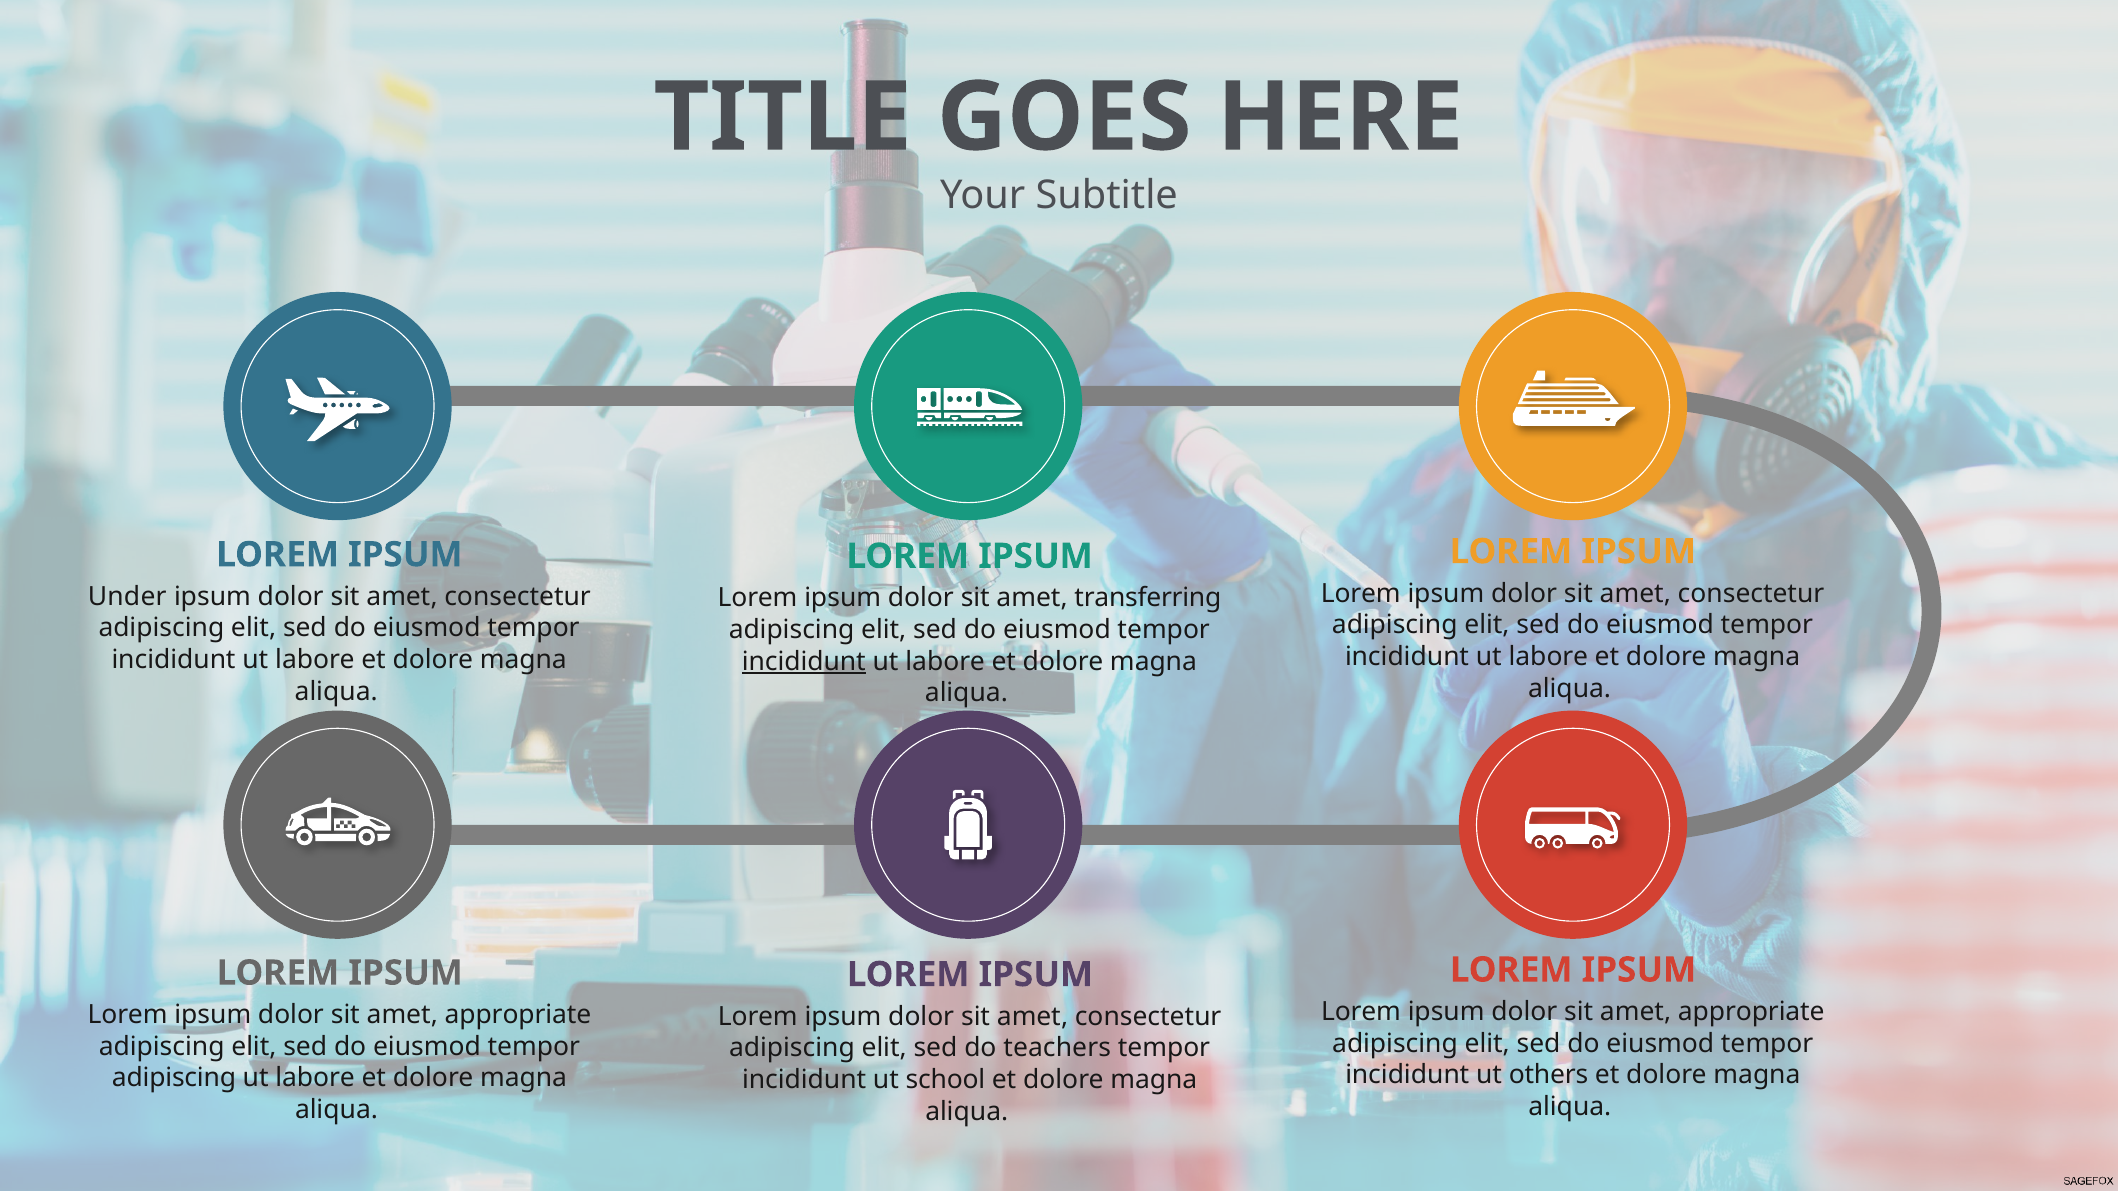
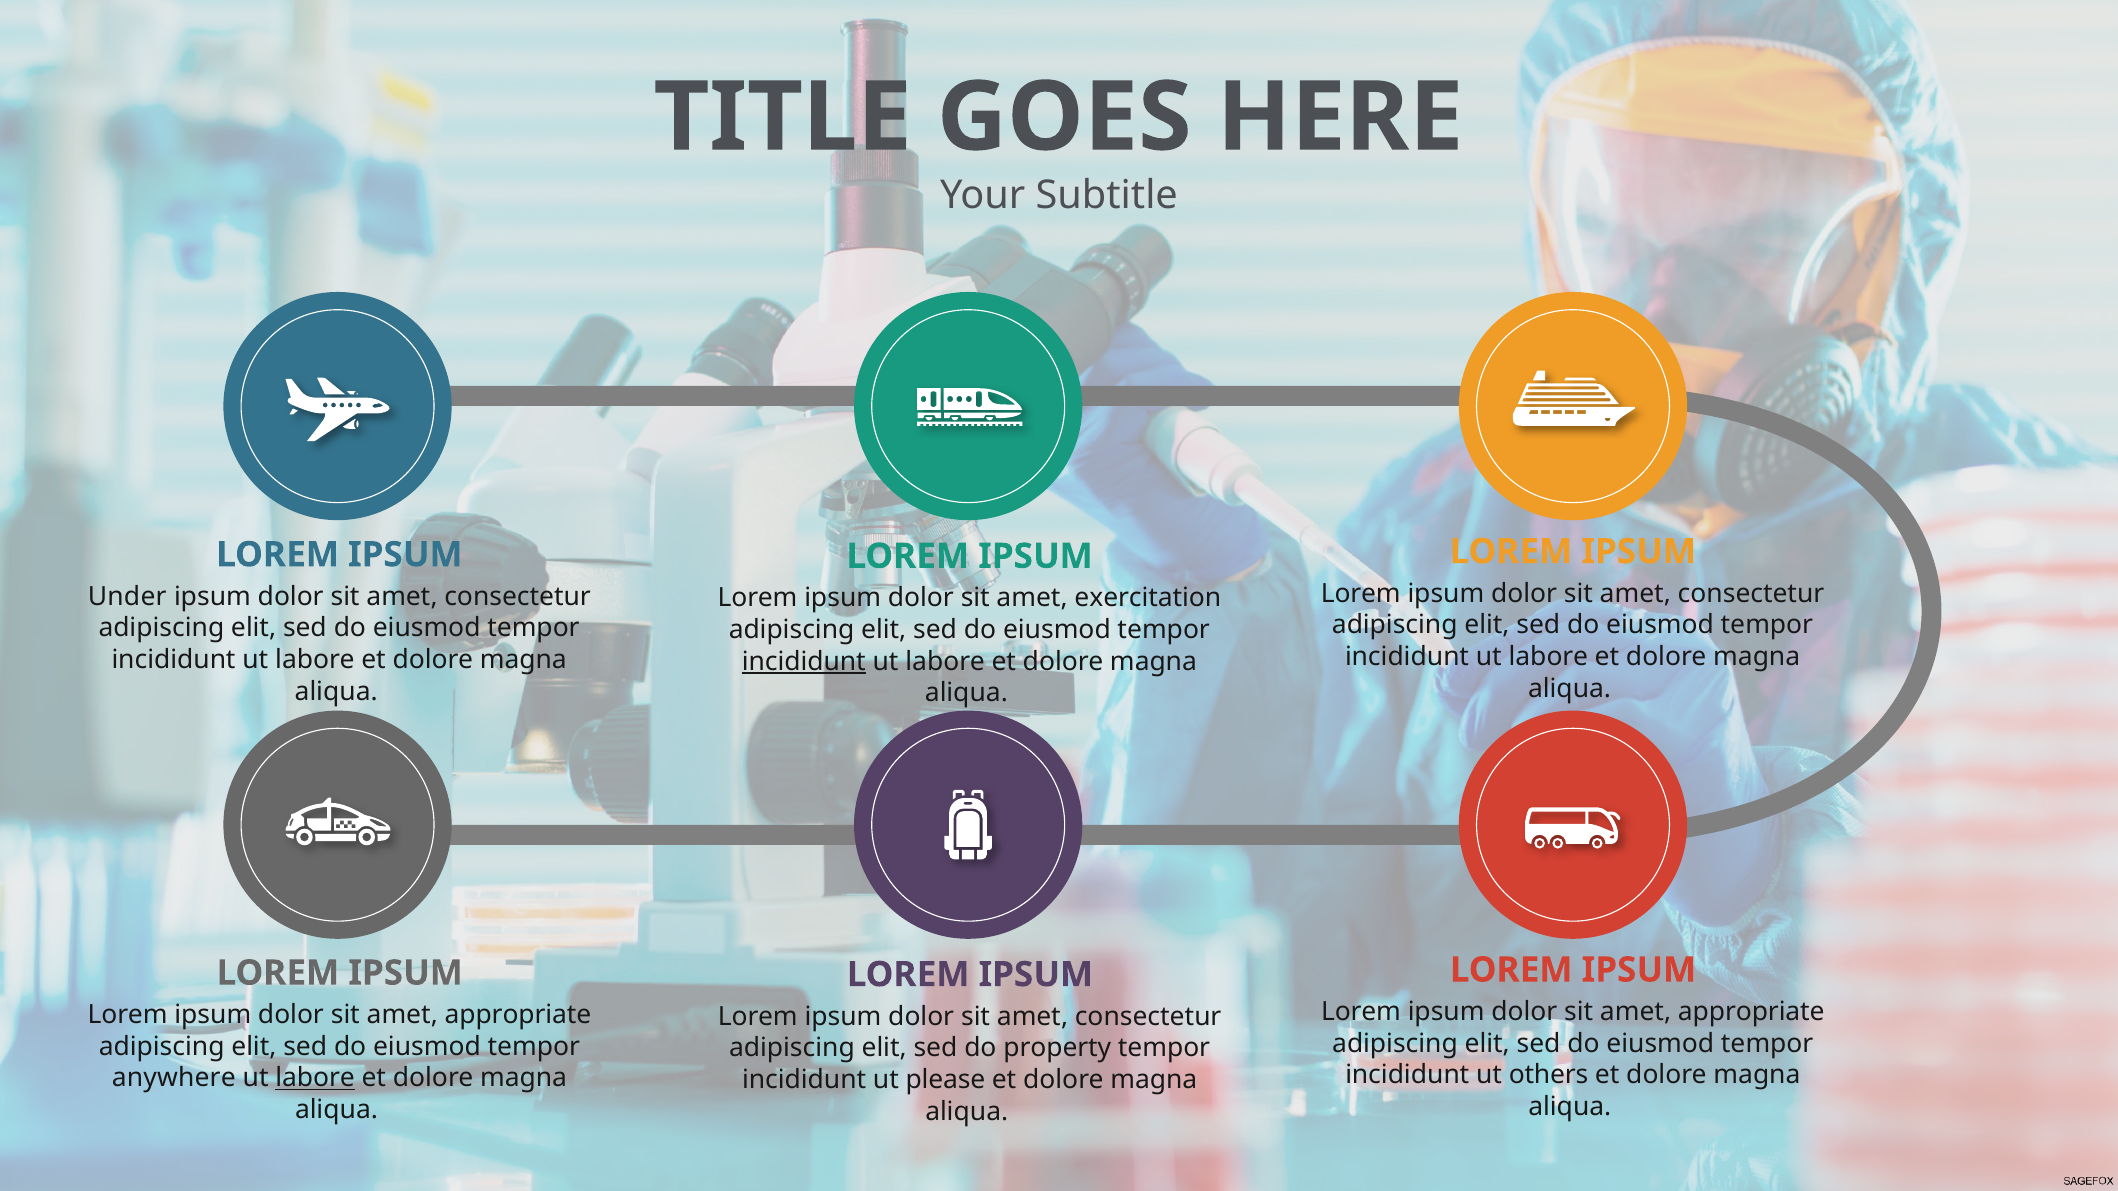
transferring: transferring -> exercitation
teachers: teachers -> property
adipiscing at (174, 1079): adipiscing -> anywhere
labore at (315, 1079) underline: none -> present
school: school -> please
